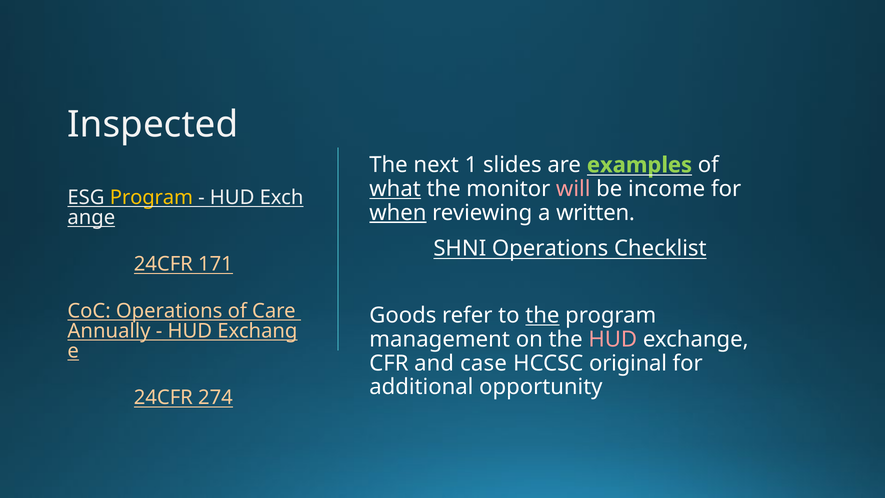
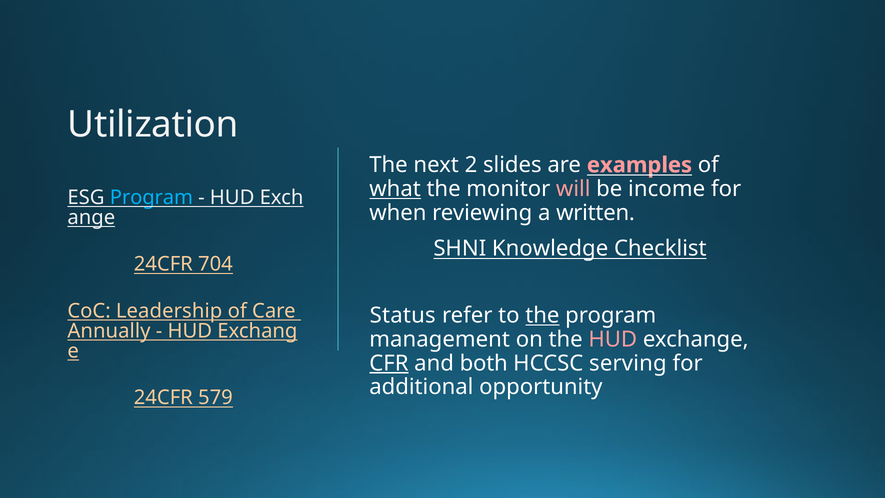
Inspected: Inspected -> Utilization
1: 1 -> 2
examples colour: light green -> pink
Program at (151, 197) colour: yellow -> light blue
when underline: present -> none
SHNI Operations: Operations -> Knowledge
171: 171 -> 704
CoC Operations: Operations -> Leadership
Goods: Goods -> Status
CFR underline: none -> present
case: case -> both
original: original -> serving
274: 274 -> 579
